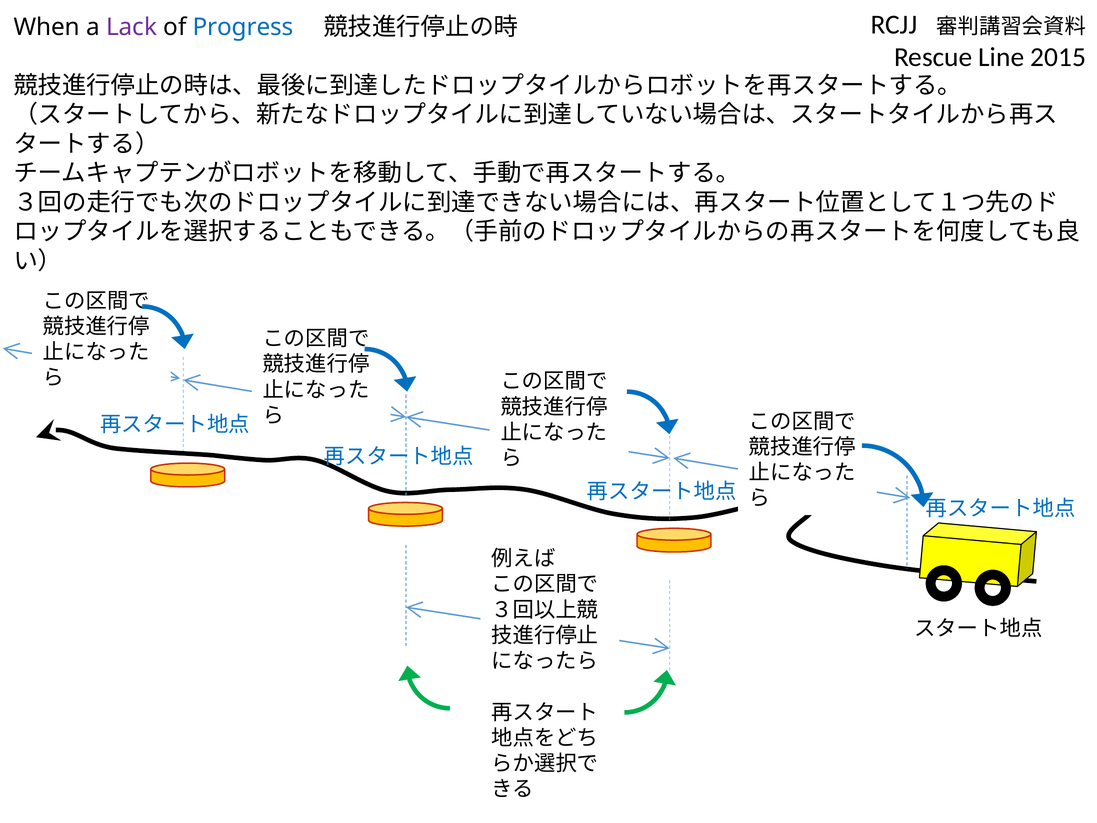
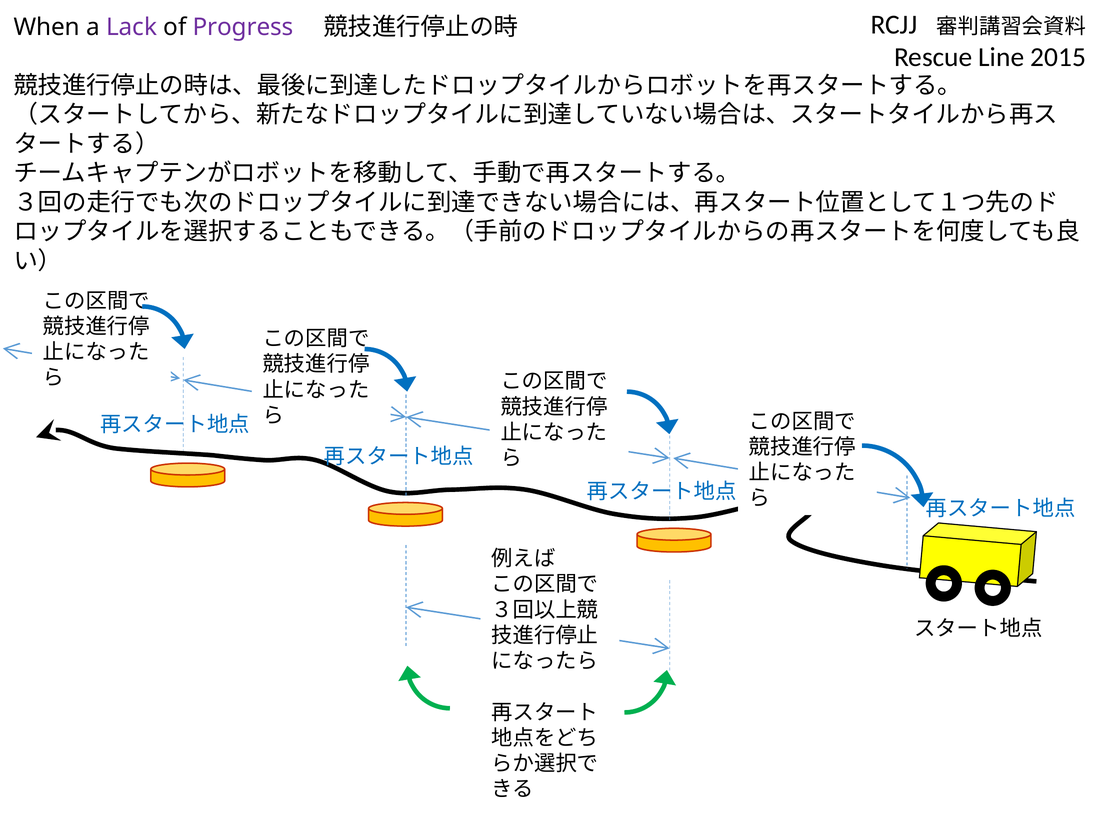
Progress colour: blue -> purple
